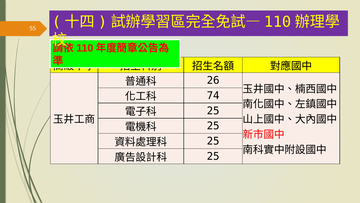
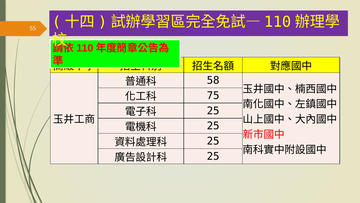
26: 26 -> 58
74: 74 -> 75
